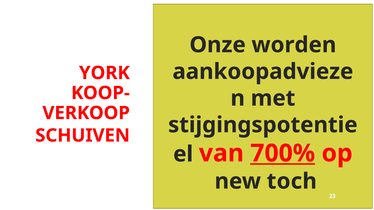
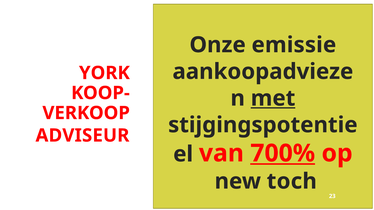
worden: worden -> emissie
met underline: none -> present
SCHUIVEN: SCHUIVEN -> ADVISEUR
